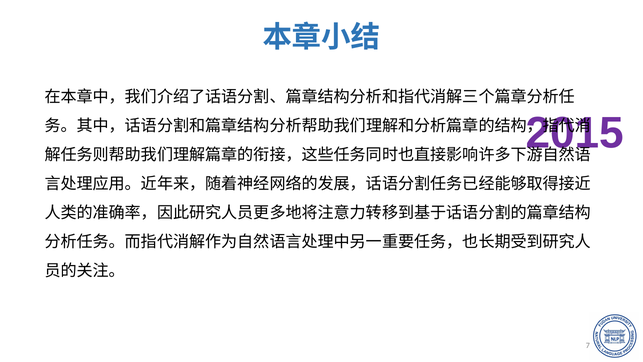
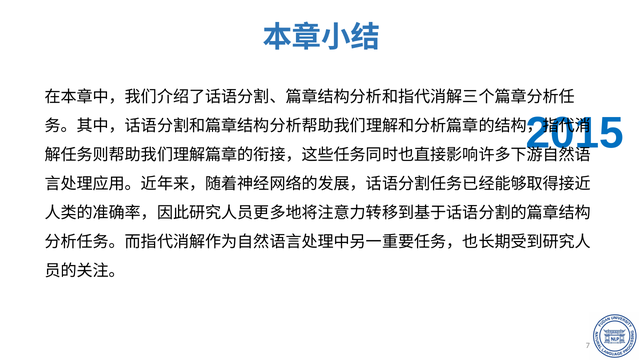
2015 colour: purple -> blue
